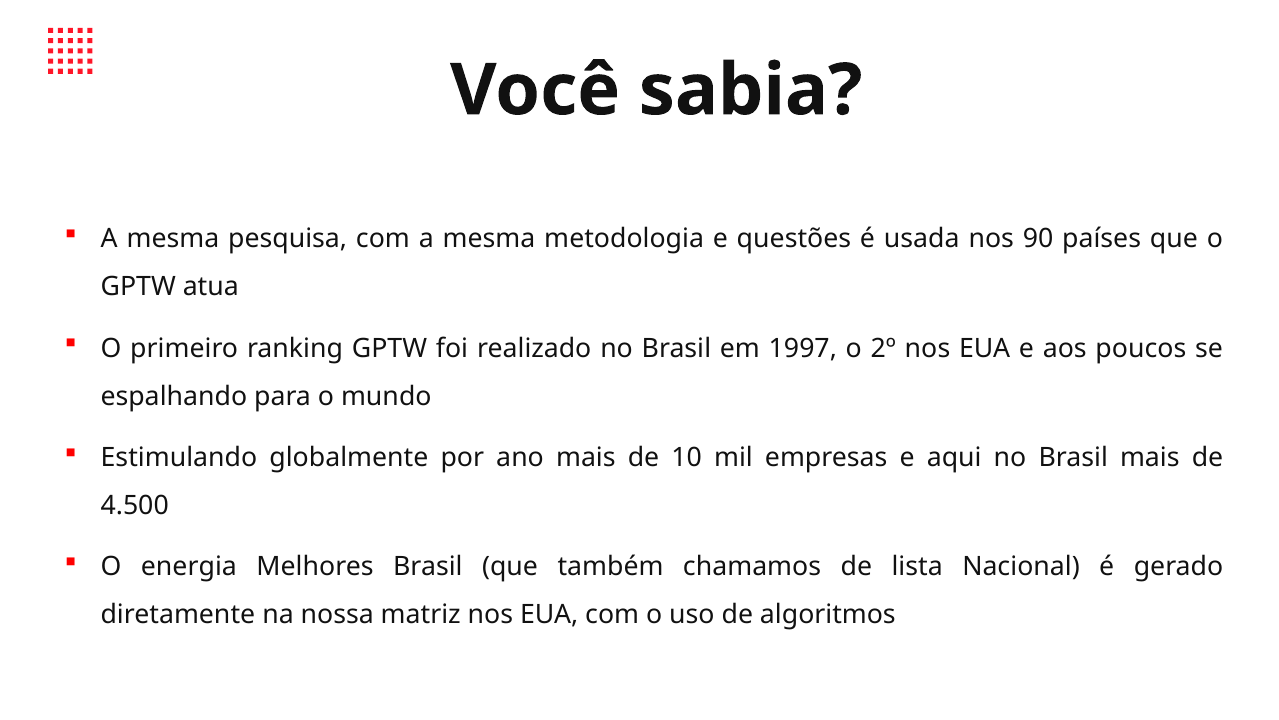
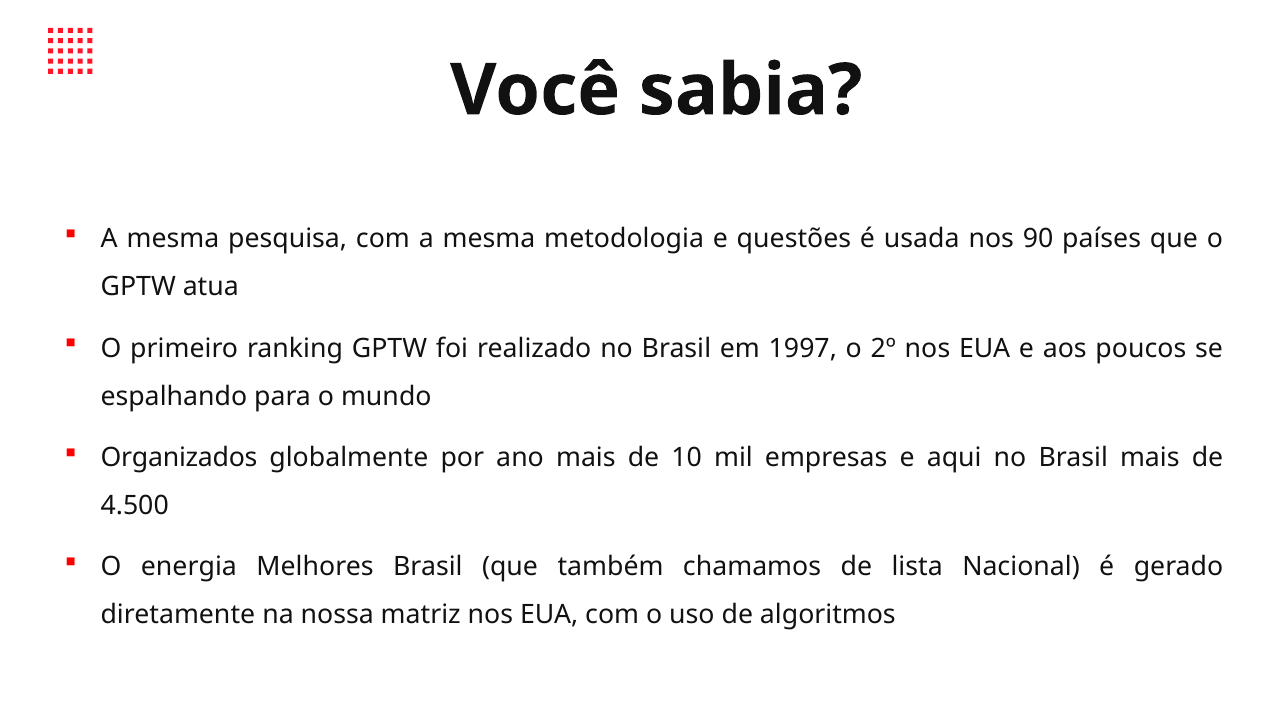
Estimulando: Estimulando -> Organizados
